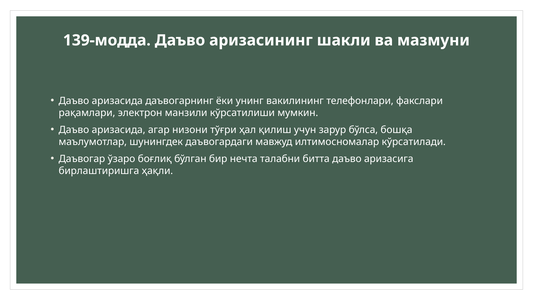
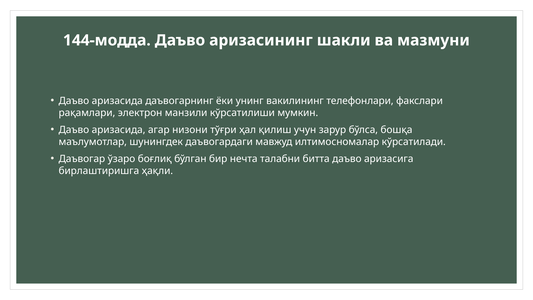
139-модда: 139-модда -> 144-модда
